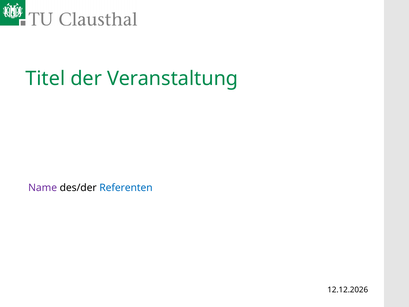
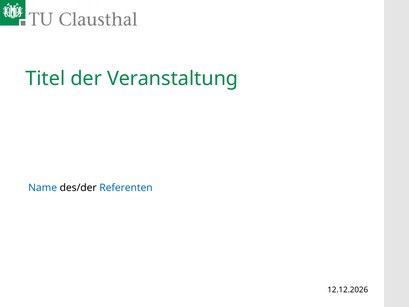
Name colour: purple -> blue
